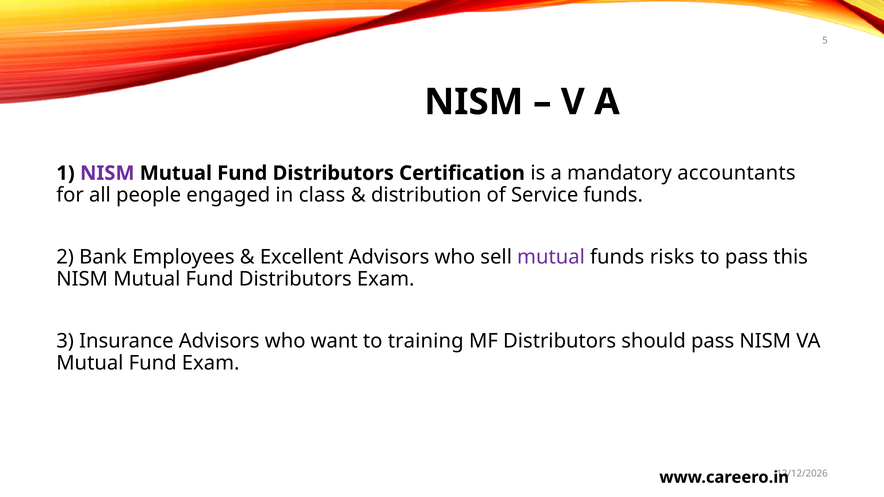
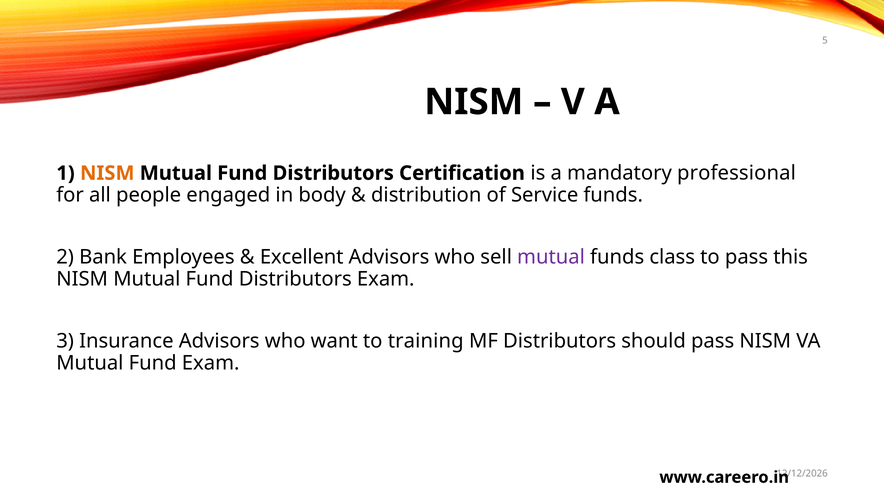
NISM at (107, 173) colour: purple -> orange
accountants: accountants -> professional
class: class -> body
risks: risks -> class
